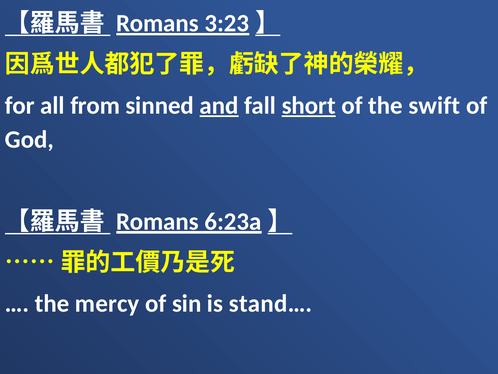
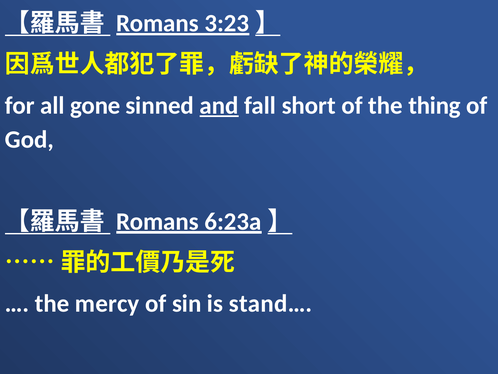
from: from -> gone
short underline: present -> none
swift: swift -> thing
